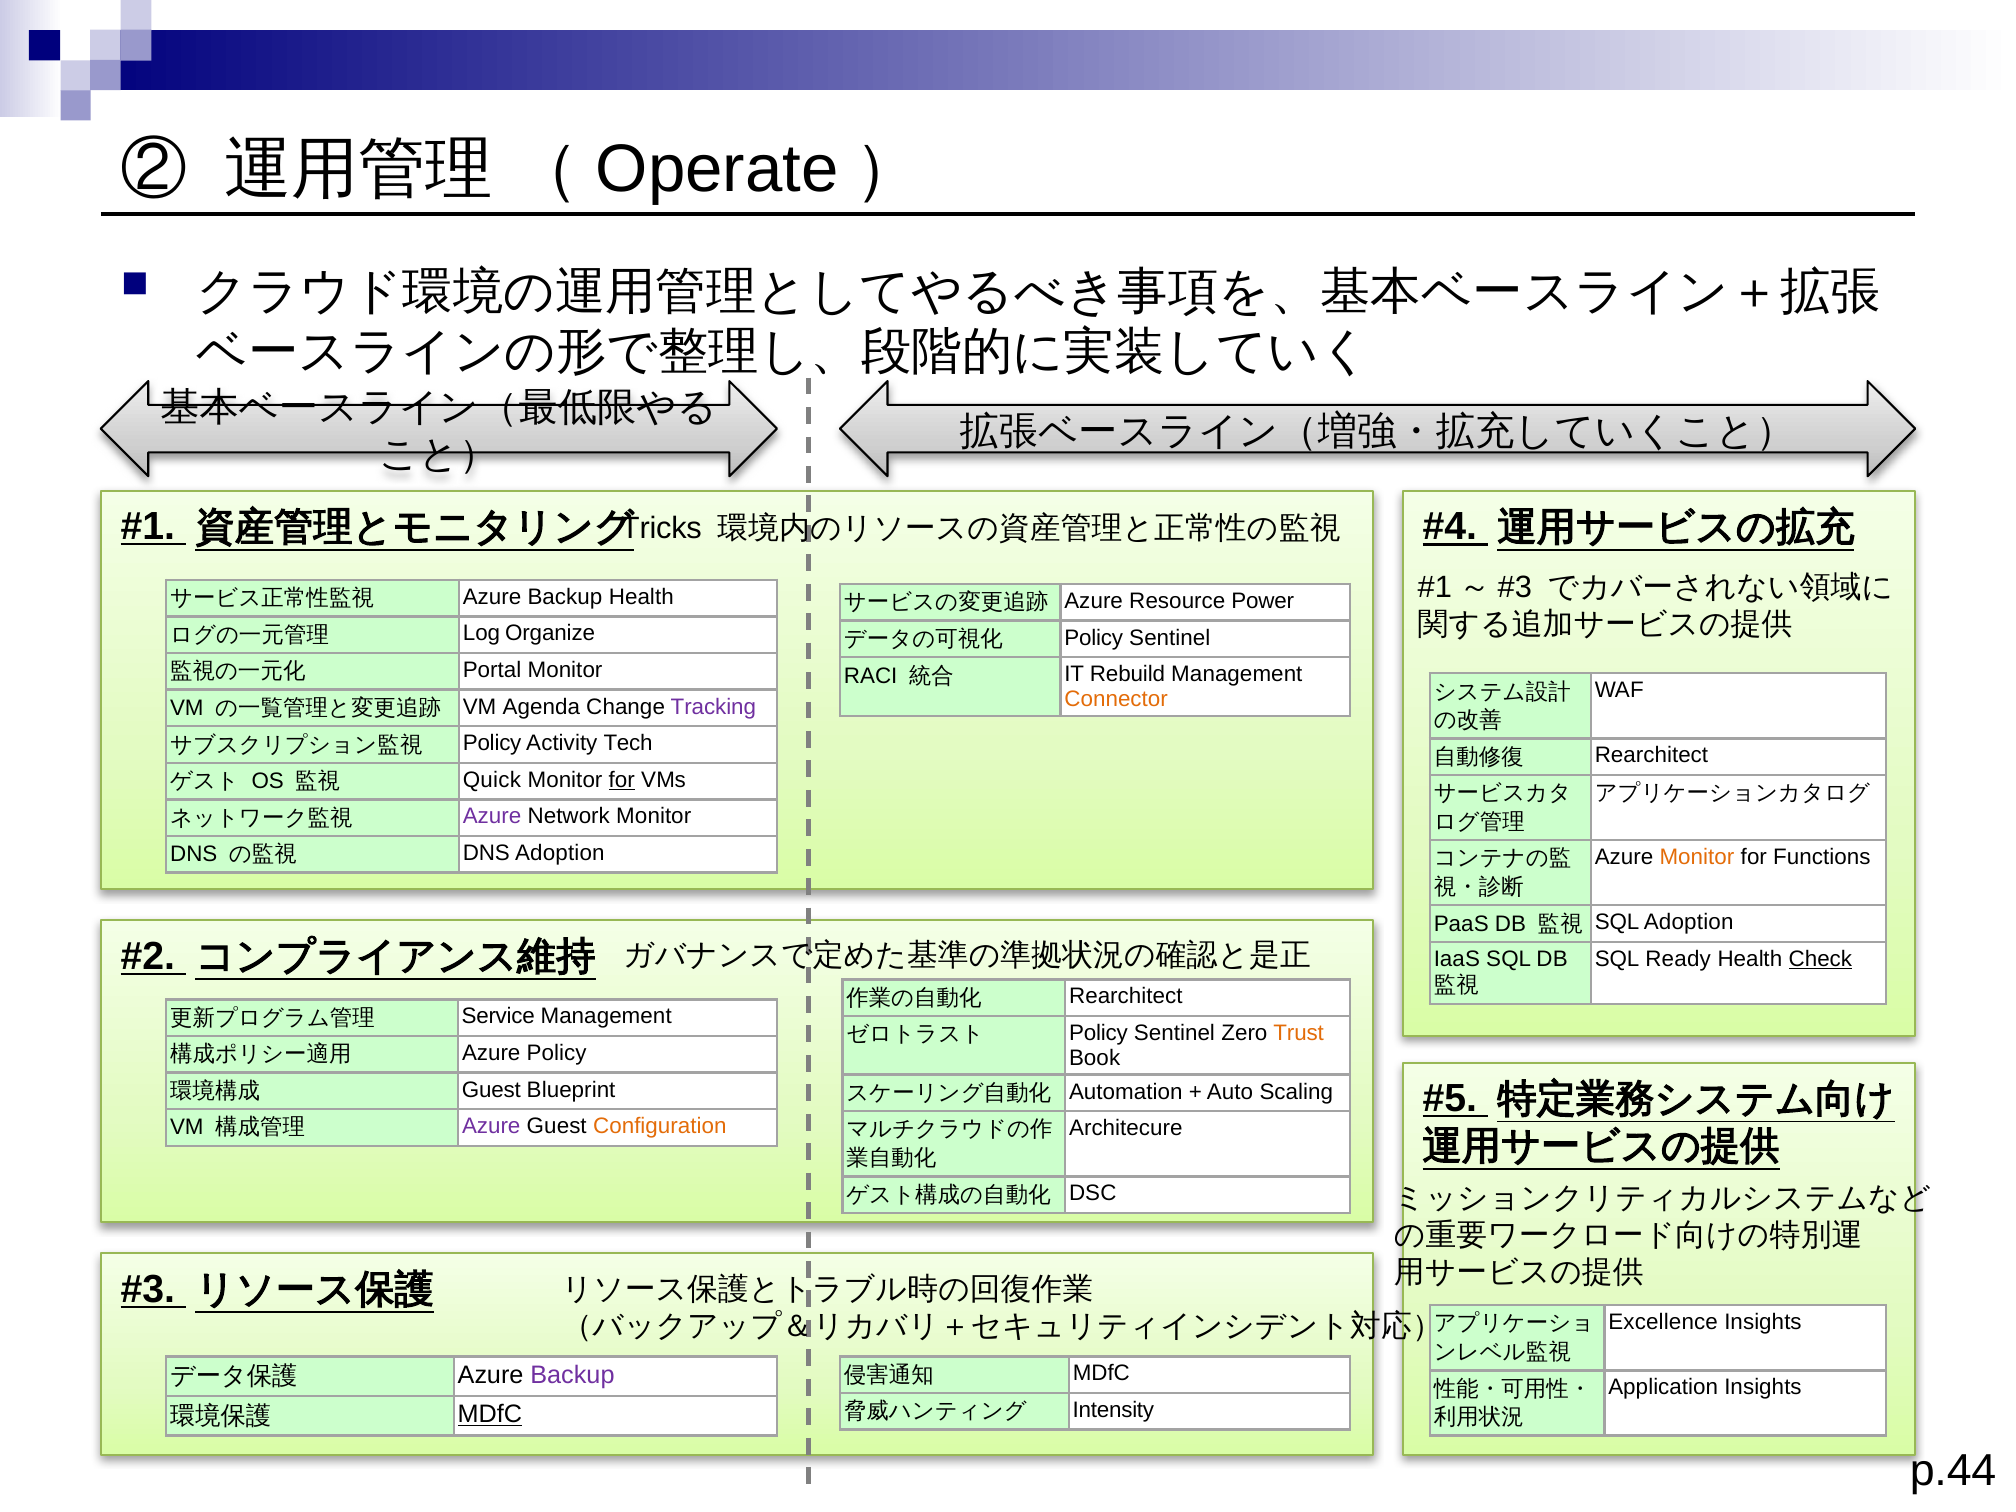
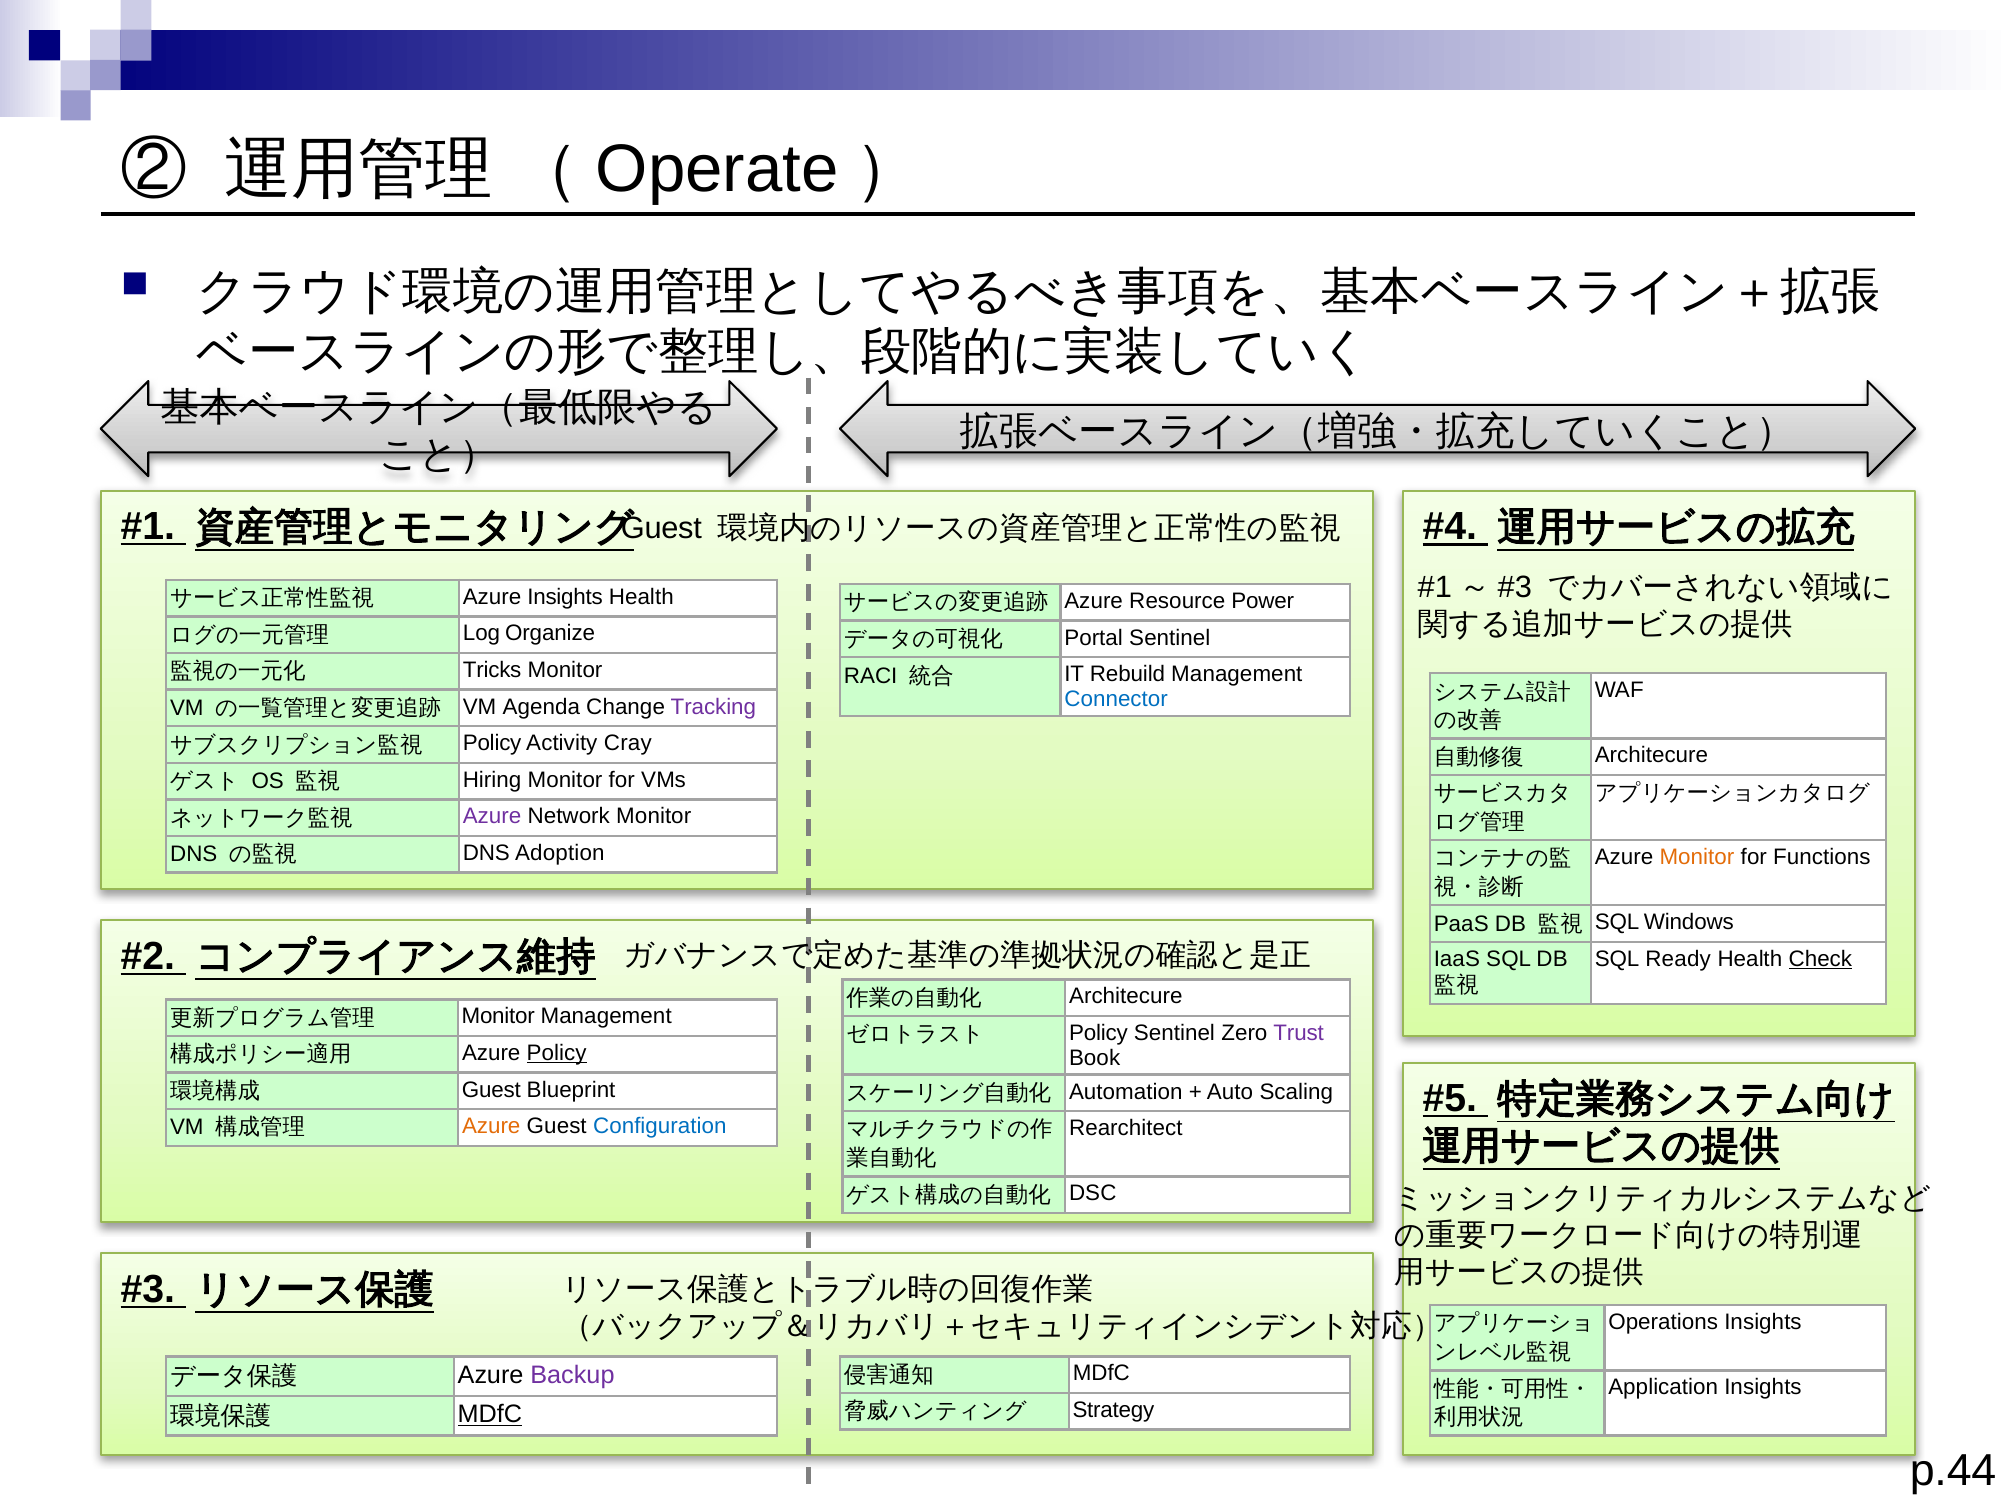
Tricks at (661, 529): Tricks -> Guest
Backup at (565, 597): Backup -> Insights
Policy at (1094, 638): Policy -> Portal
Portal: Portal -> Tricks
Connector colour: orange -> blue
Tech: Tech -> Cray
Rearchitect at (1651, 755): Rearchitect -> Architecure
Quick: Quick -> Hiring
for at (622, 780) underline: present -> none
SQL Adoption: Adoption -> Windows
Rearchitect at (1126, 997): Rearchitect -> Architecure
Service at (498, 1016): Service -> Monitor
Trust colour: orange -> purple
Policy at (557, 1053) underline: none -> present
Azure at (491, 1126) colour: purple -> orange
Configuration colour: orange -> blue
Architecure: Architecure -> Rearchitect
Excellence: Excellence -> Operations
Intensity: Intensity -> Strategy
